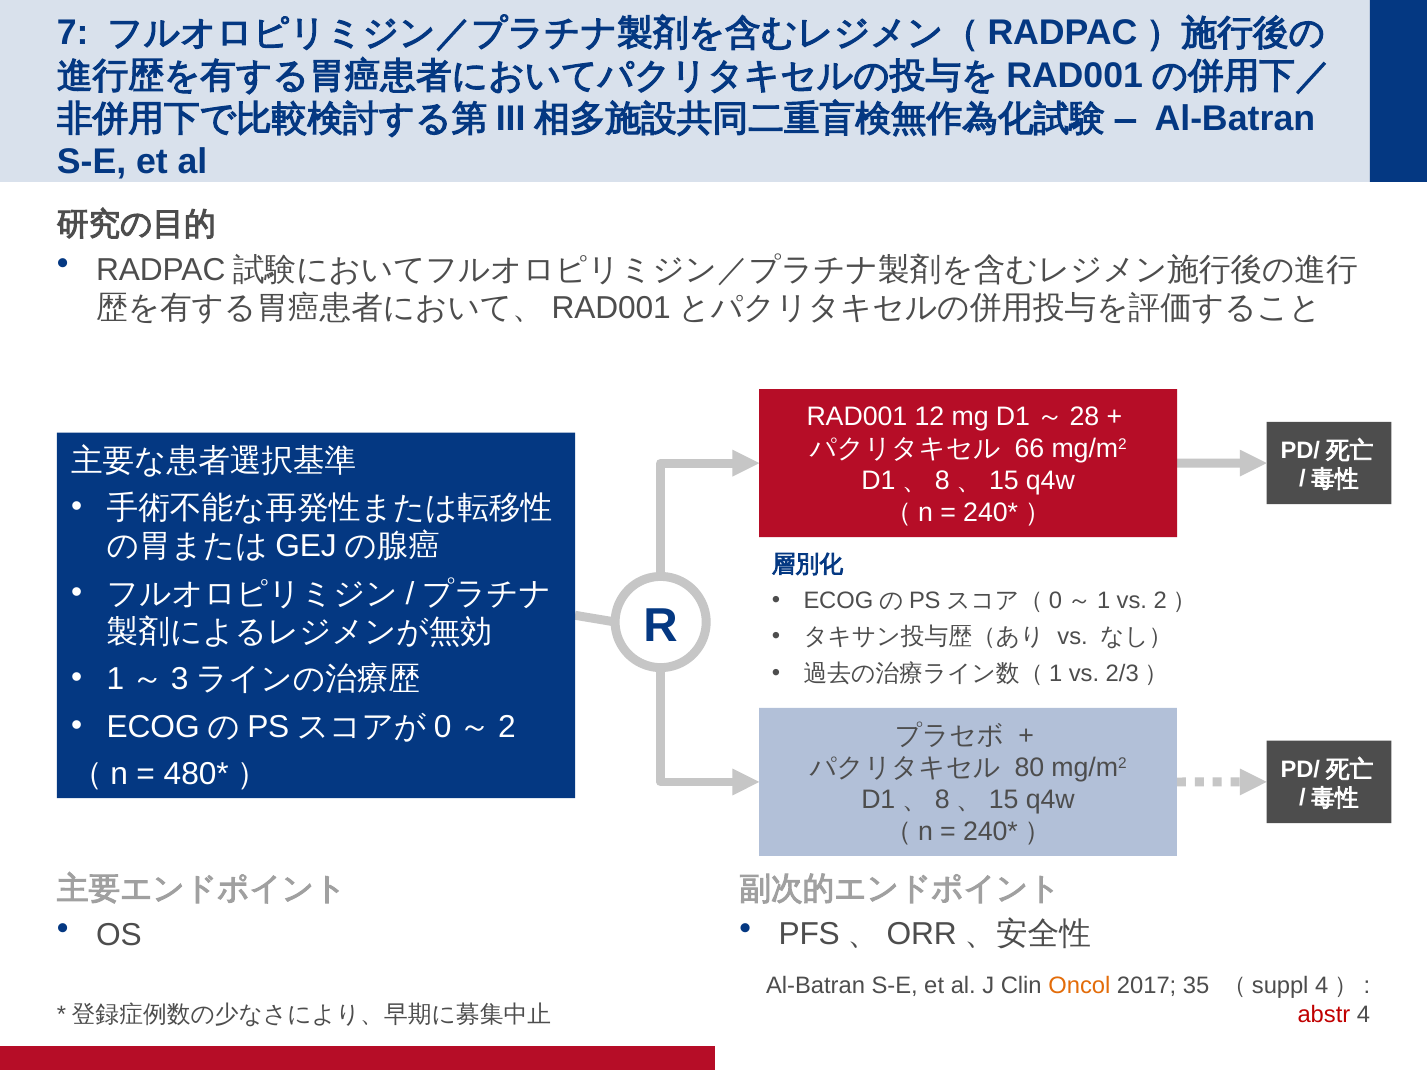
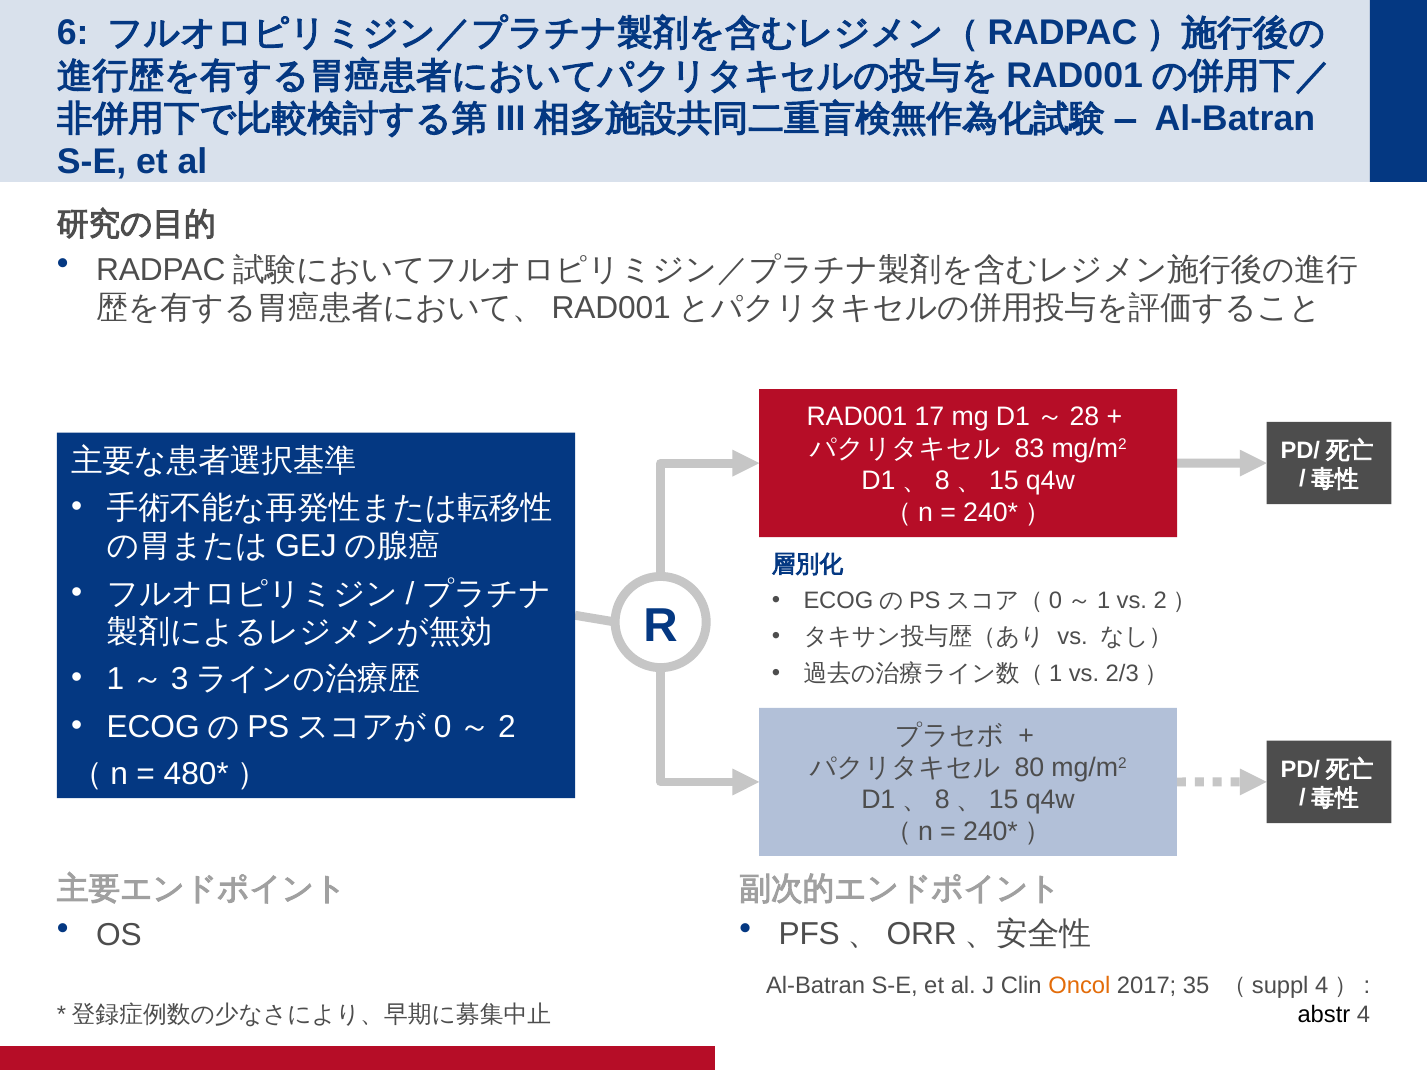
7: 7 -> 6
12: 12 -> 17
66: 66 -> 83
abstr colour: red -> black
